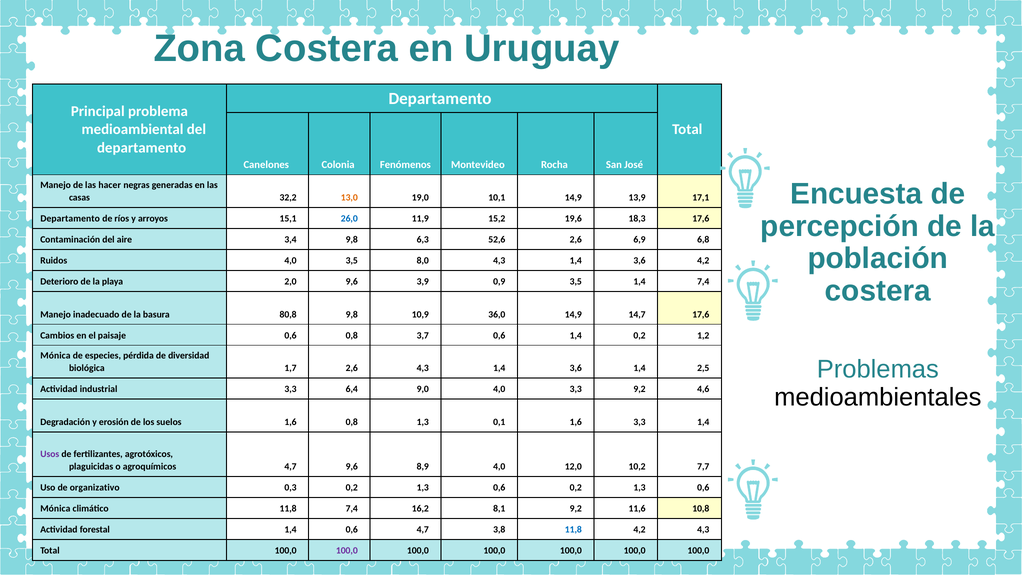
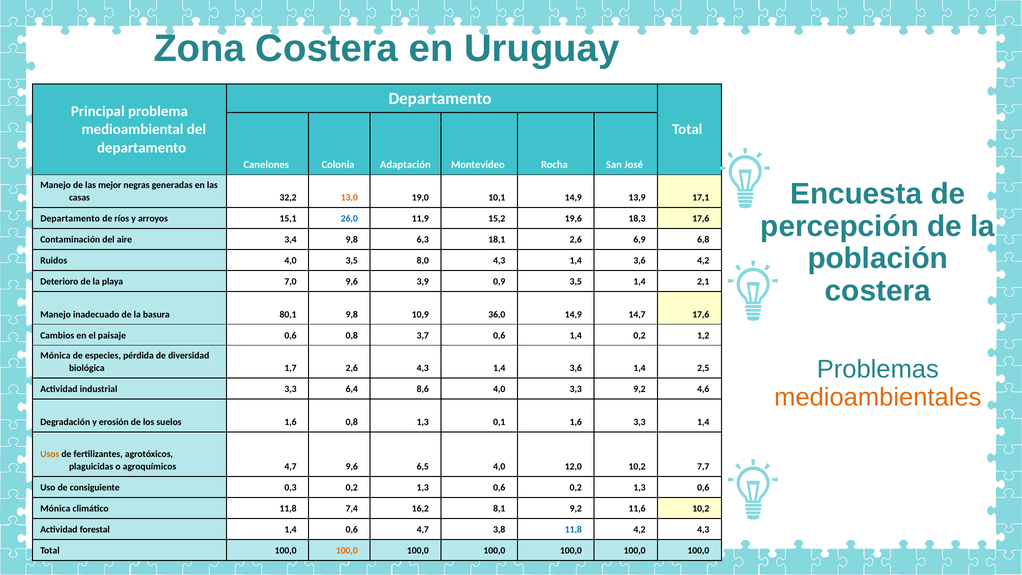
Fenómenos: Fenómenos -> Adaptación
hacer: hacer -> mejor
52,6: 52,6 -> 18,1
2,0: 2,0 -> 7,0
1,4 7,4: 7,4 -> 2,1
80,8: 80,8 -> 80,1
9,0: 9,0 -> 8,6
medioambientales colour: black -> orange
Usos colour: purple -> orange
8,9: 8,9 -> 6,5
organizativo: organizativo -> consiguiente
11,6 10,8: 10,8 -> 10,2
100,0 at (347, 550) colour: purple -> orange
